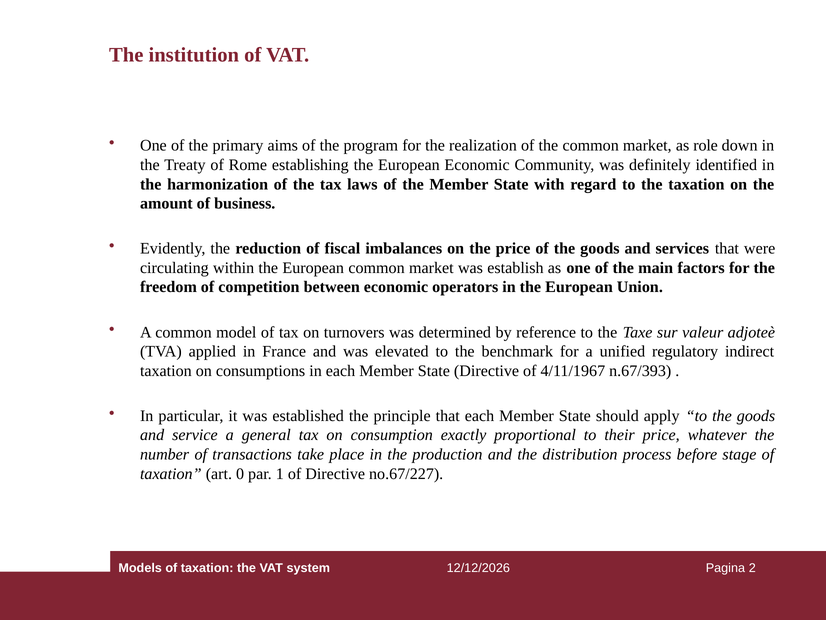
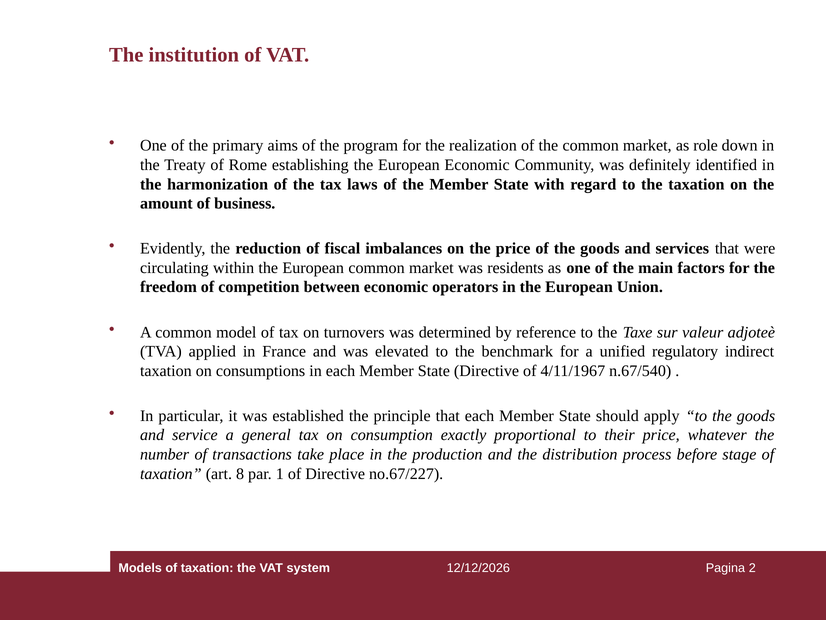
establish: establish -> residents
n.67/393: n.67/393 -> n.67/540
0: 0 -> 8
